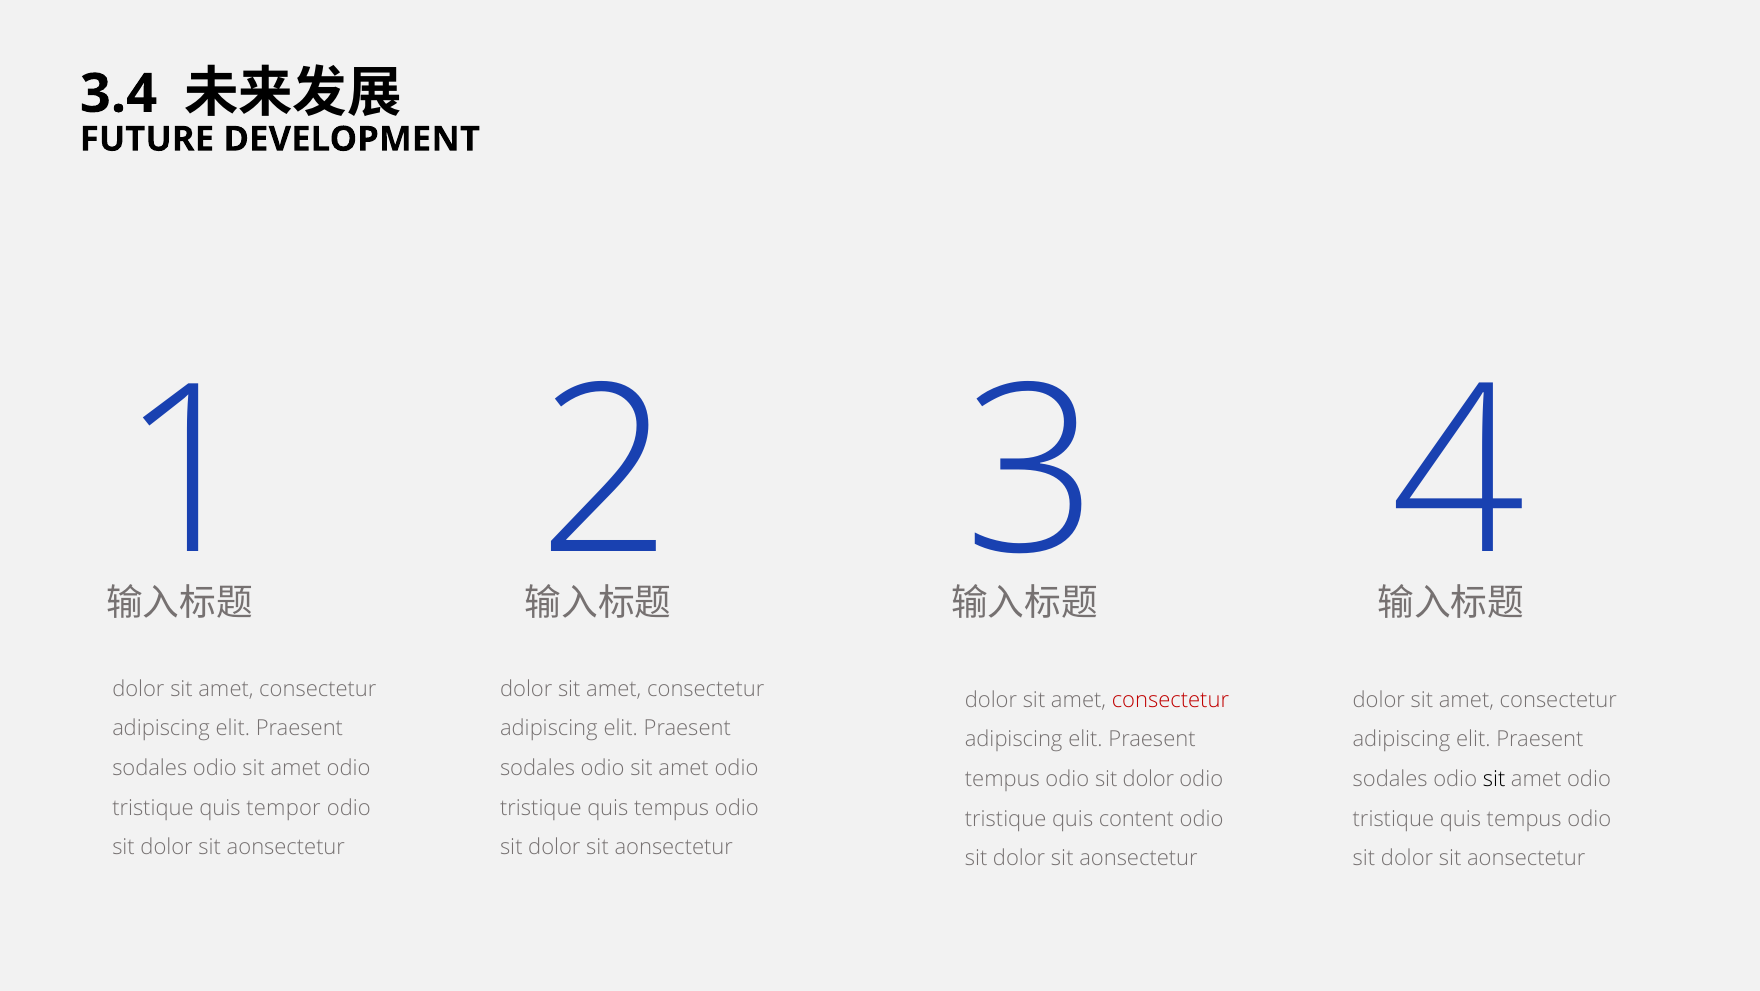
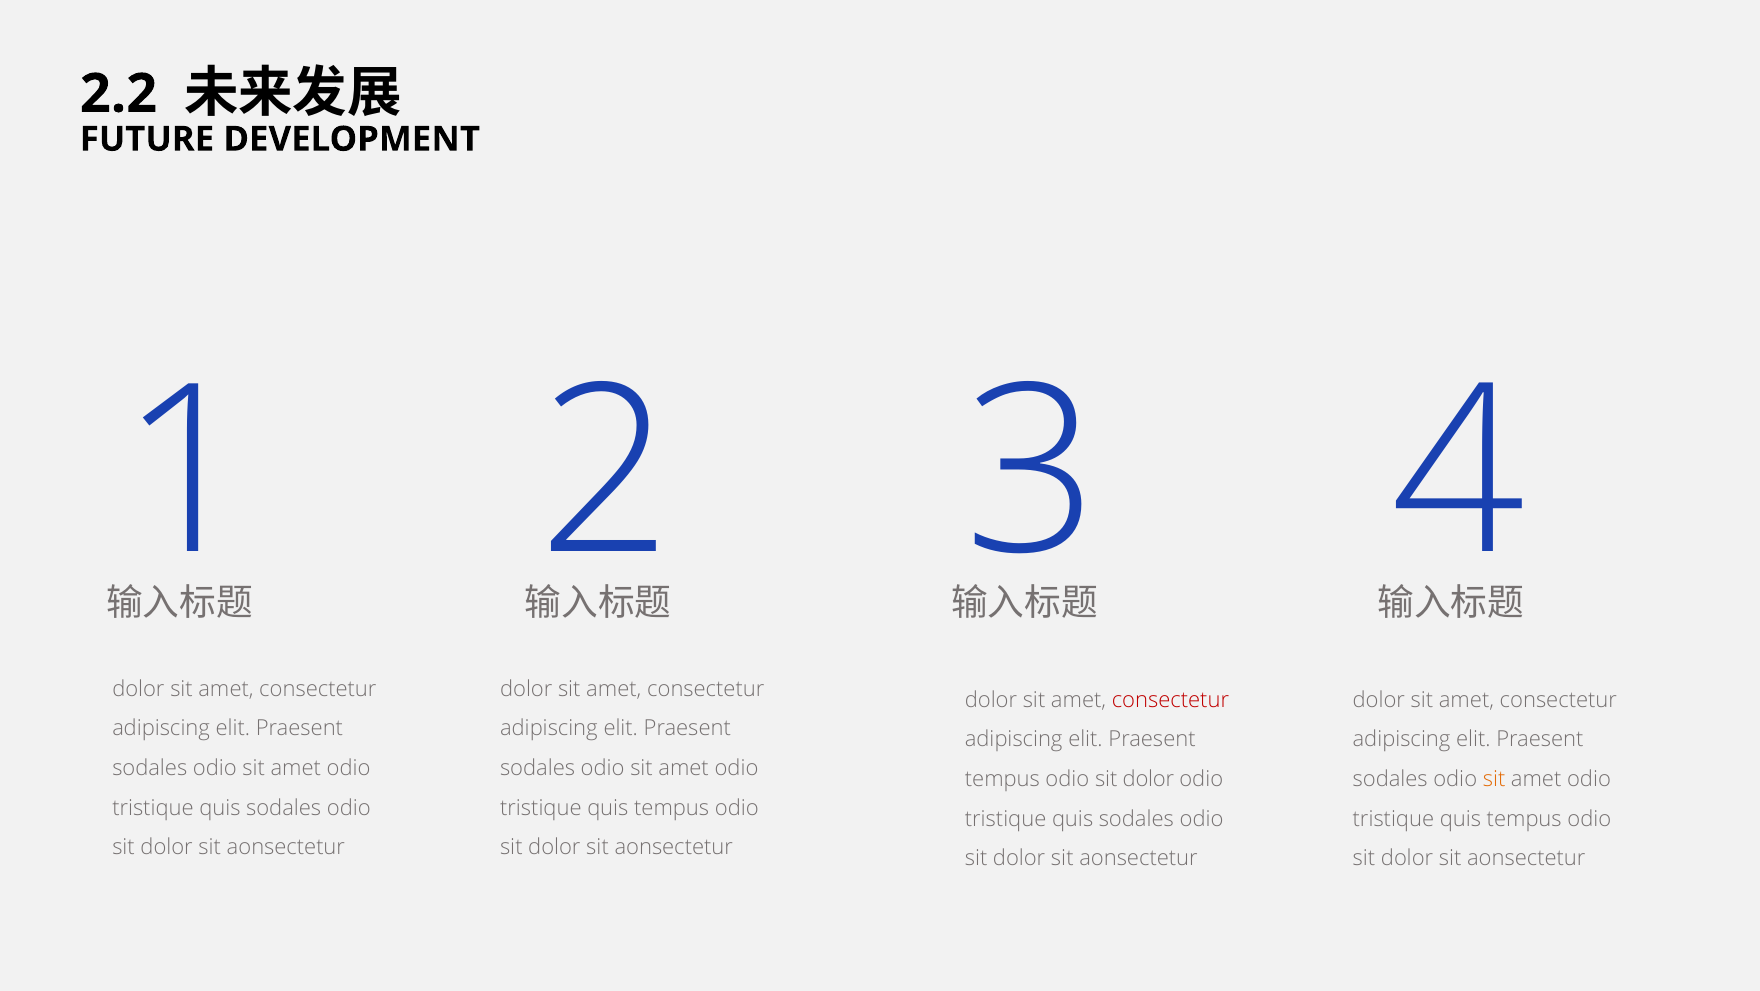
3.4: 3.4 -> 2.2
sit at (1494, 779) colour: black -> orange
tempor at (284, 807): tempor -> sodales
content at (1136, 818): content -> sodales
